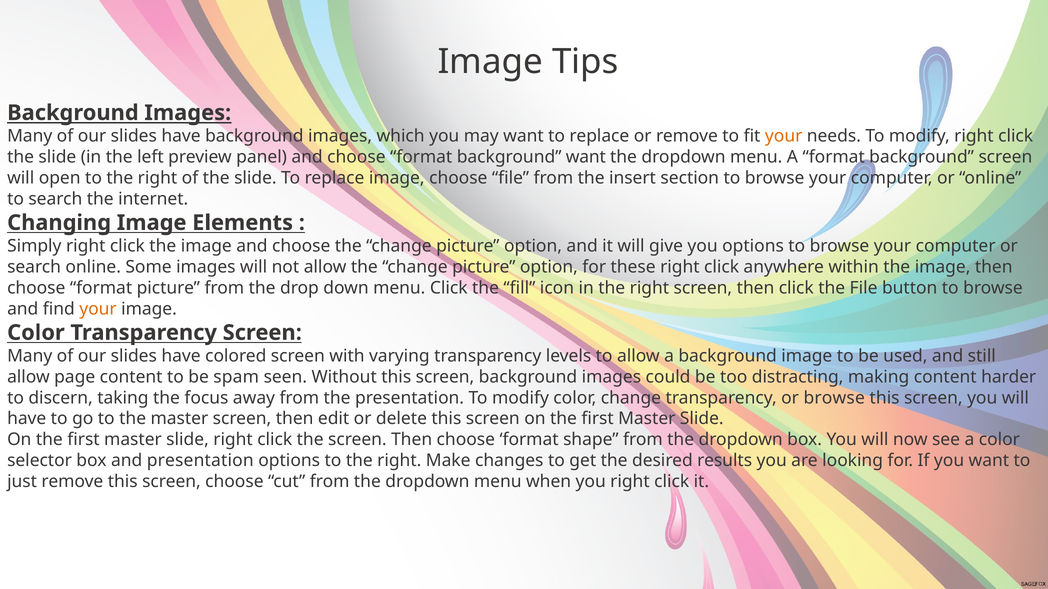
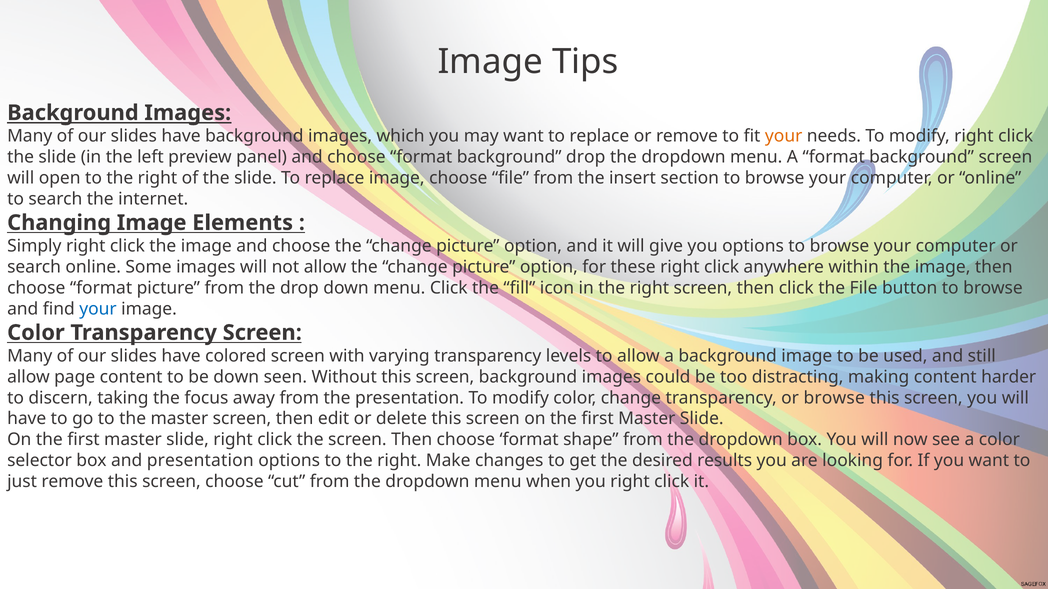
background want: want -> drop
your at (98, 309) colour: orange -> blue
be spam: spam -> down
